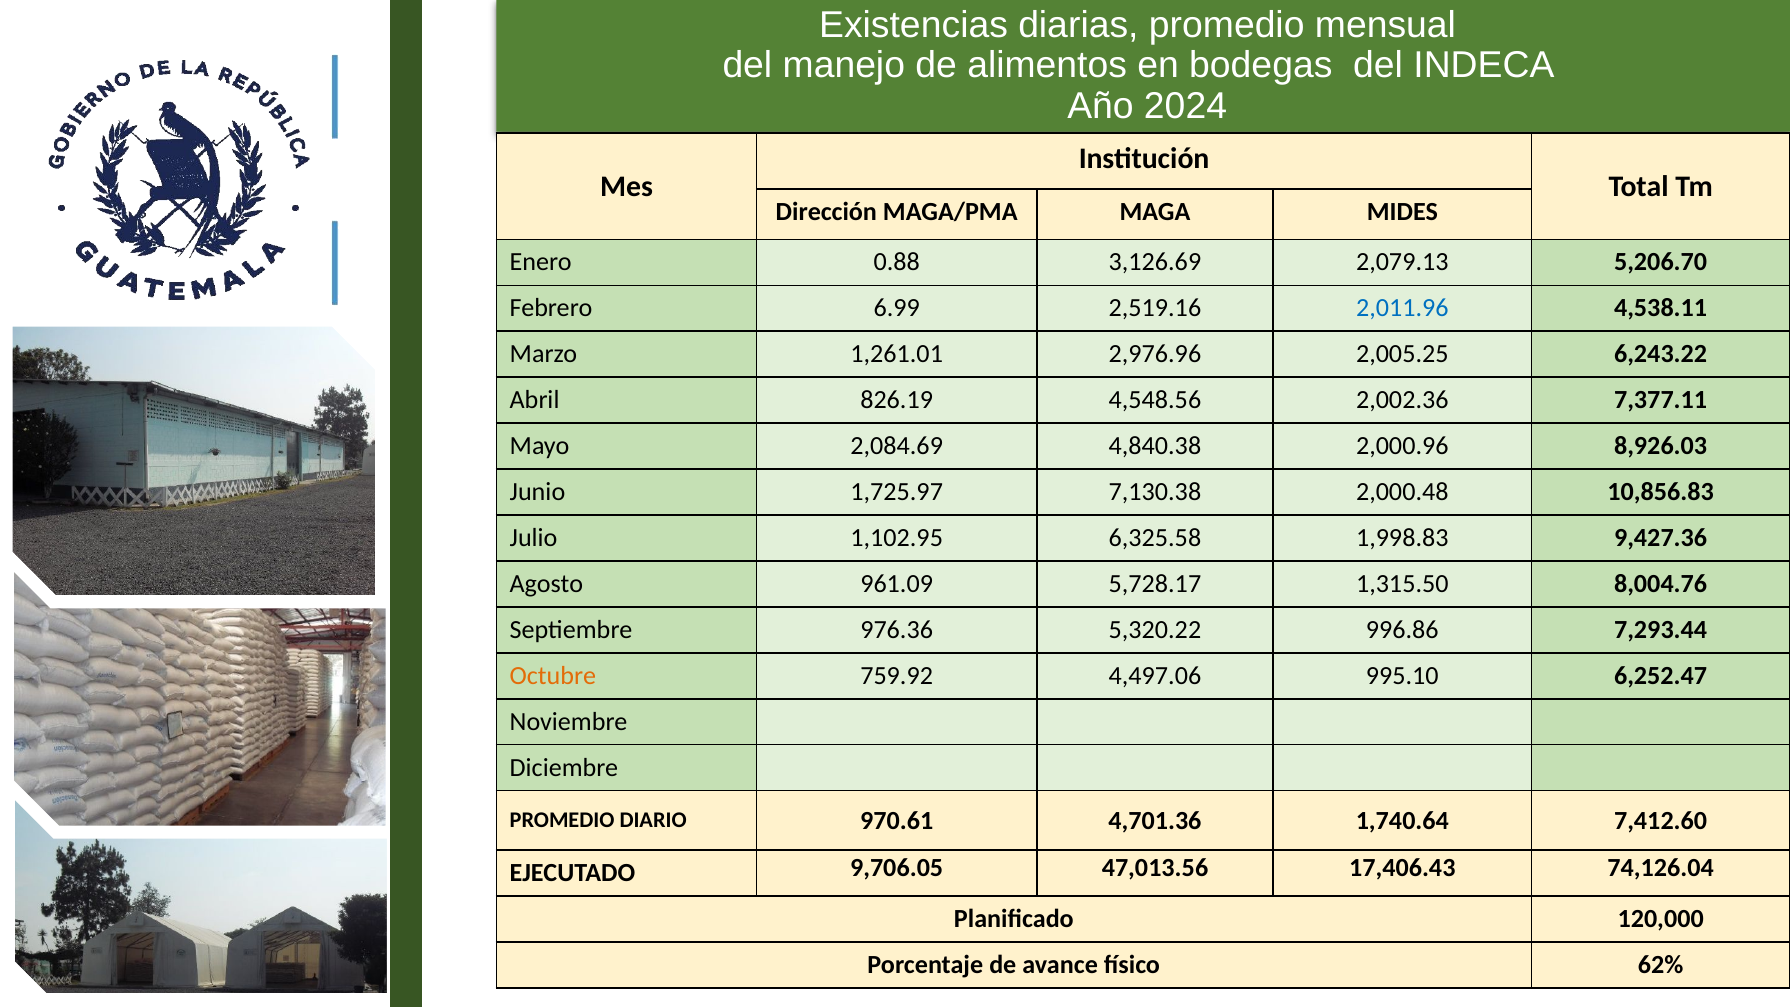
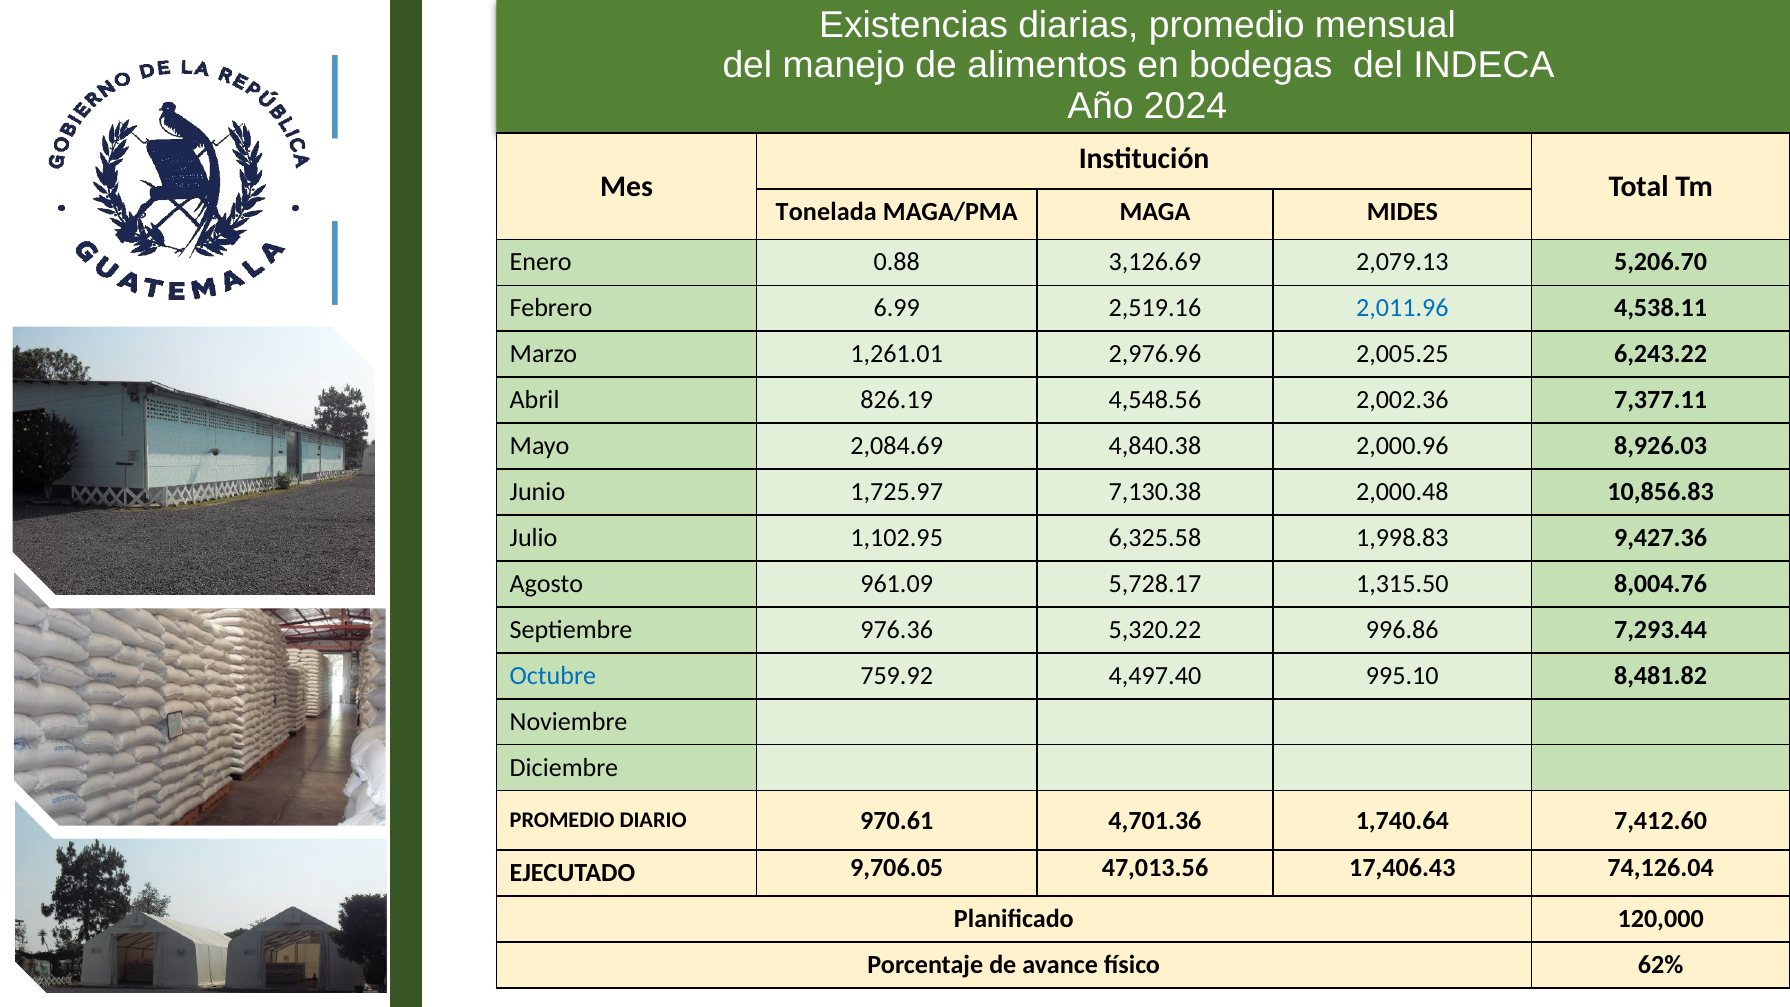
Dirección: Dirección -> Tonelada
Octubre colour: orange -> blue
4,497.06: 4,497.06 -> 4,497.40
6,252.47: 6,252.47 -> 8,481.82
